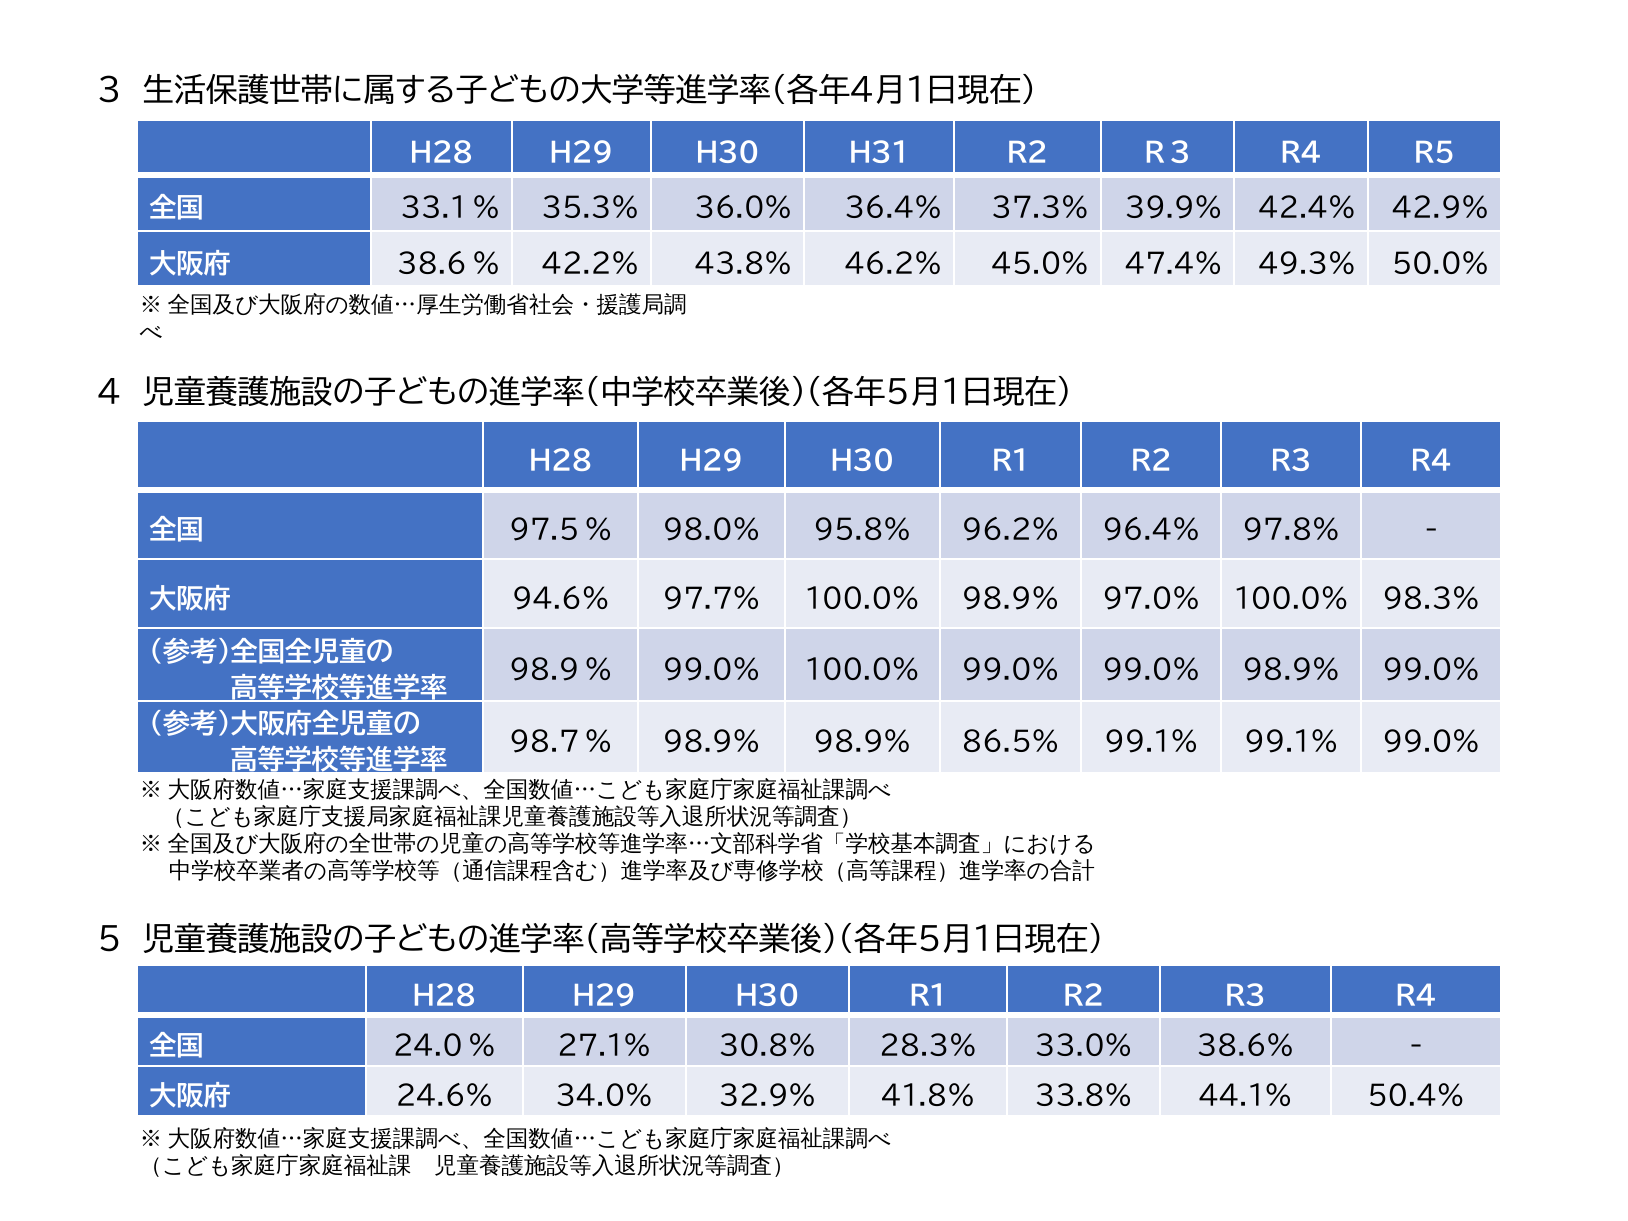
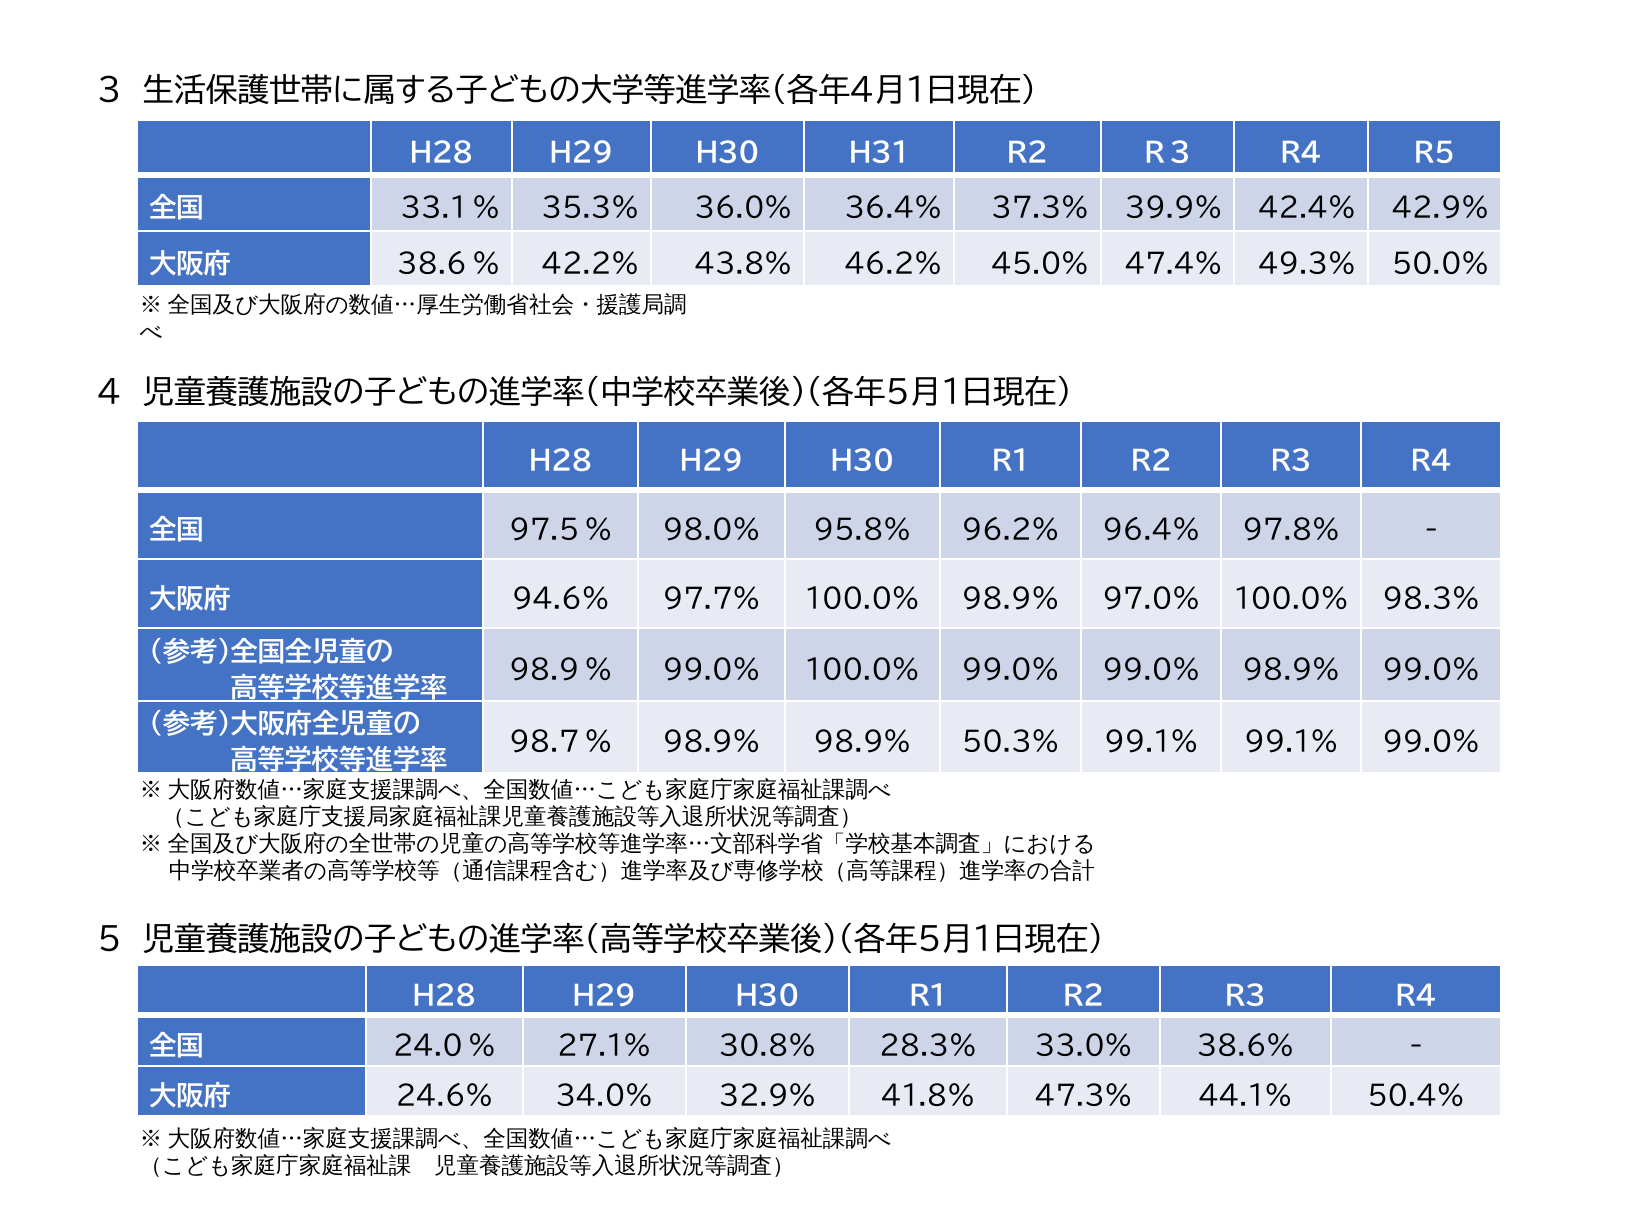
86.5%: 86.5% -> 50.3%
33.8%: 33.8% -> 47.3%
